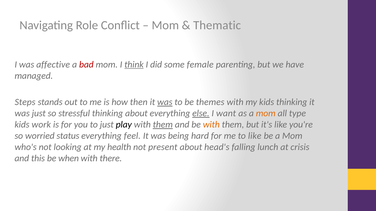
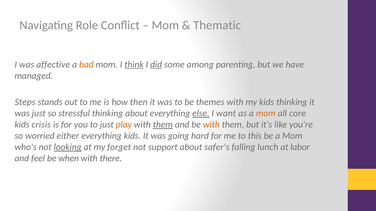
bad colour: red -> orange
did underline: none -> present
female: female -> among
was at (165, 102) underline: present -> none
type: type -> core
work: work -> crisis
play colour: black -> orange
status: status -> either
everything feel: feel -> kids
being: being -> going
to like: like -> this
looking underline: none -> present
health: health -> forget
present: present -> support
head's: head's -> safer's
crisis: crisis -> labor
this: this -> feel
